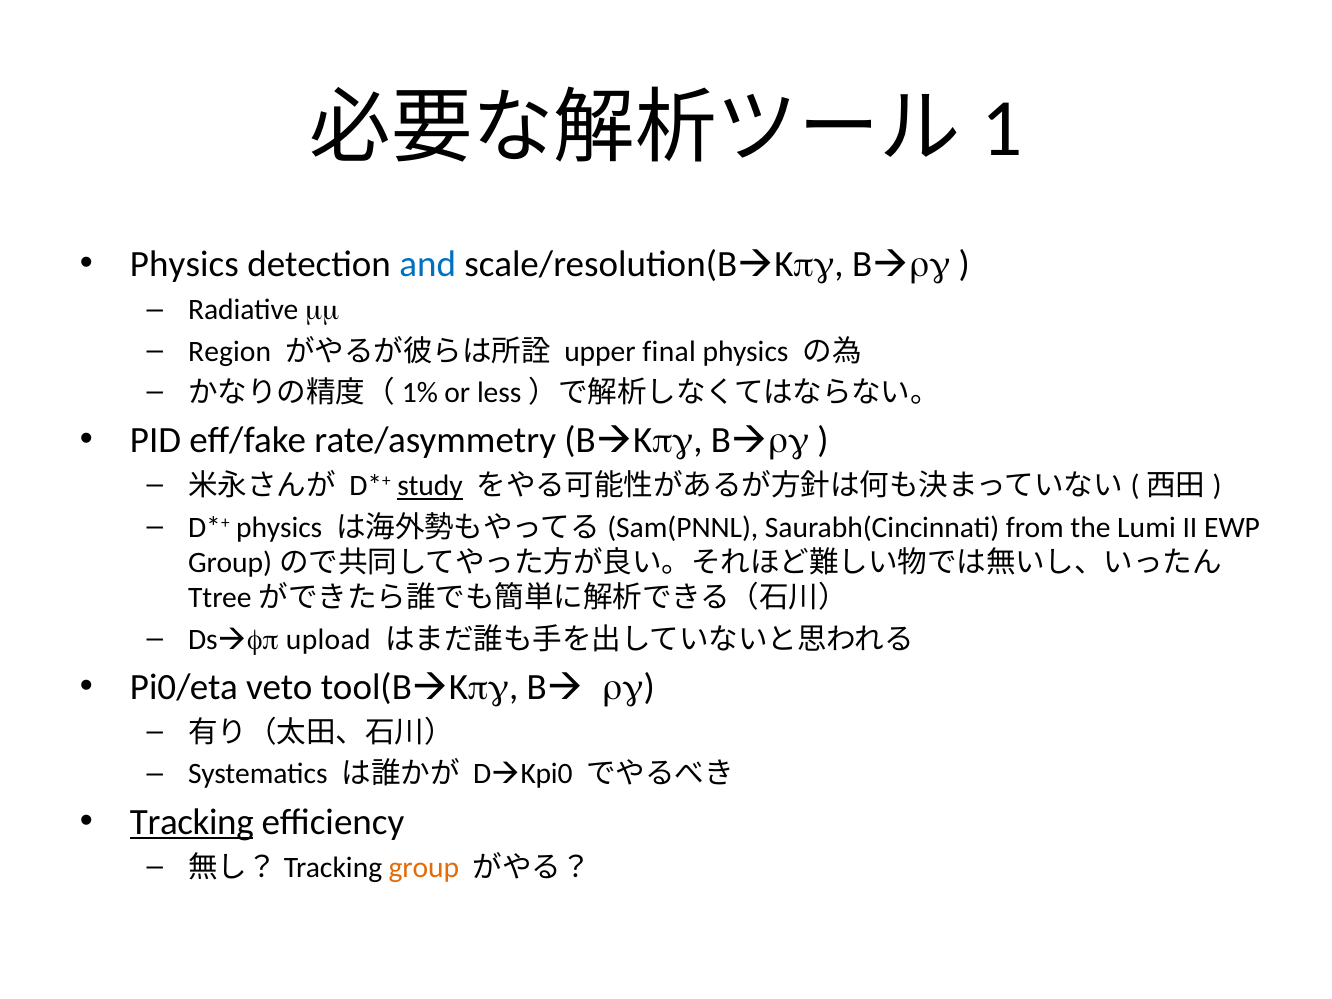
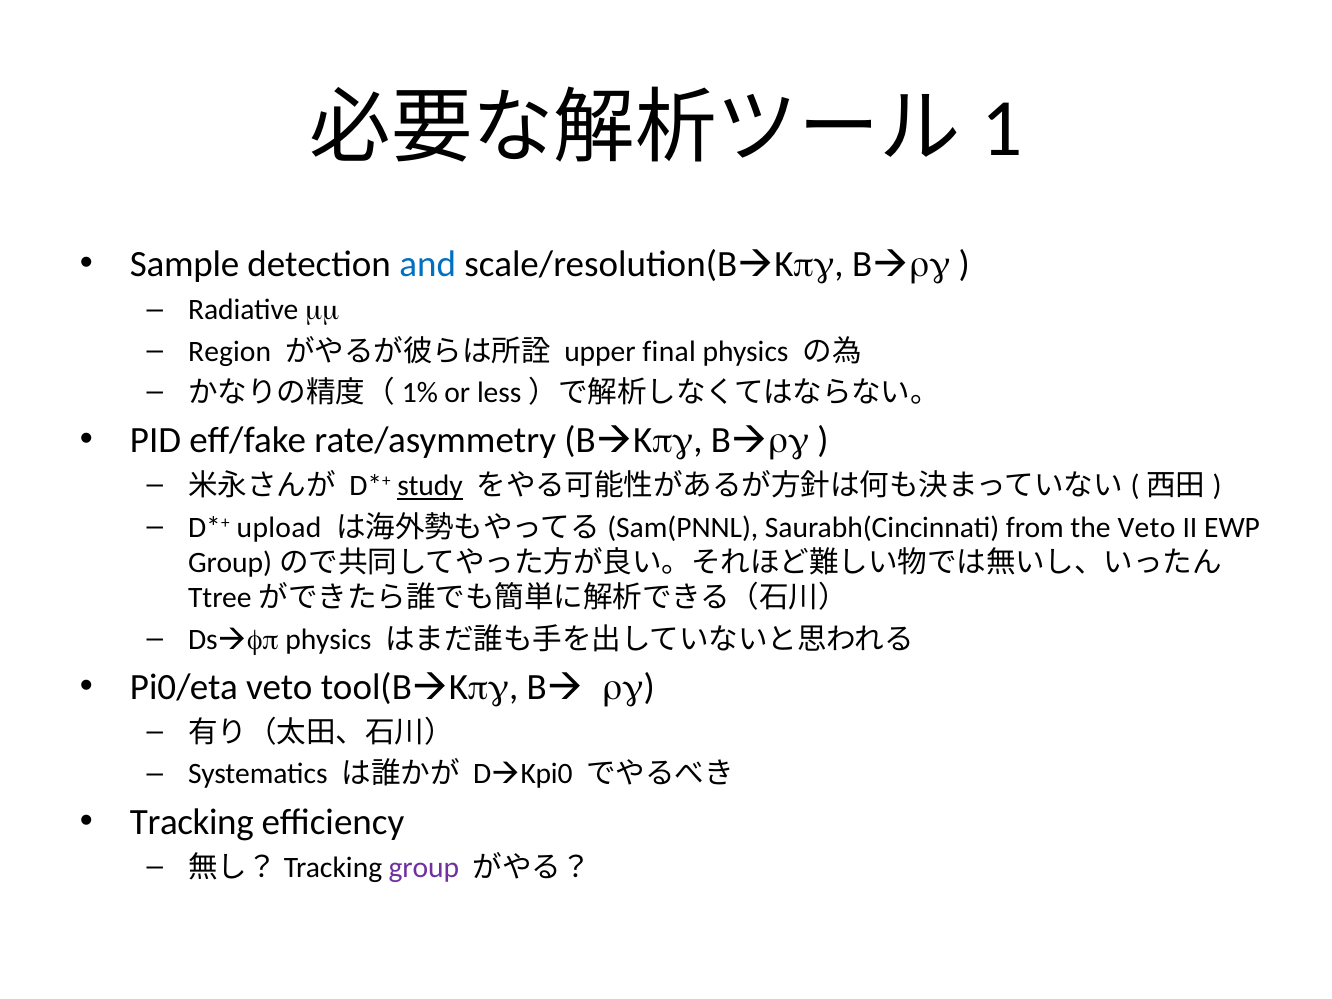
Physics at (184, 265): Physics -> Sample
physics at (279, 527): physics -> upload
the Lumi: Lumi -> Veto
Dsfp upload: upload -> physics
Tracking underline: present -> none
group colour: orange -> purple
